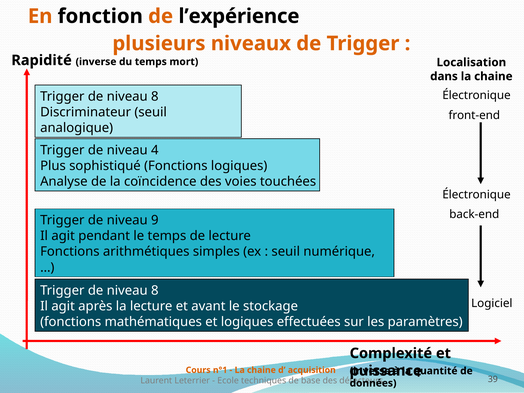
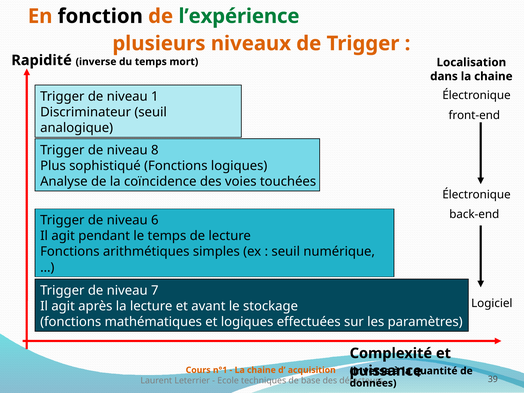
l’expérience colour: black -> green
8 at (155, 96): 8 -> 1
4: 4 -> 8
9: 9 -> 6
8 at (155, 290): 8 -> 7
